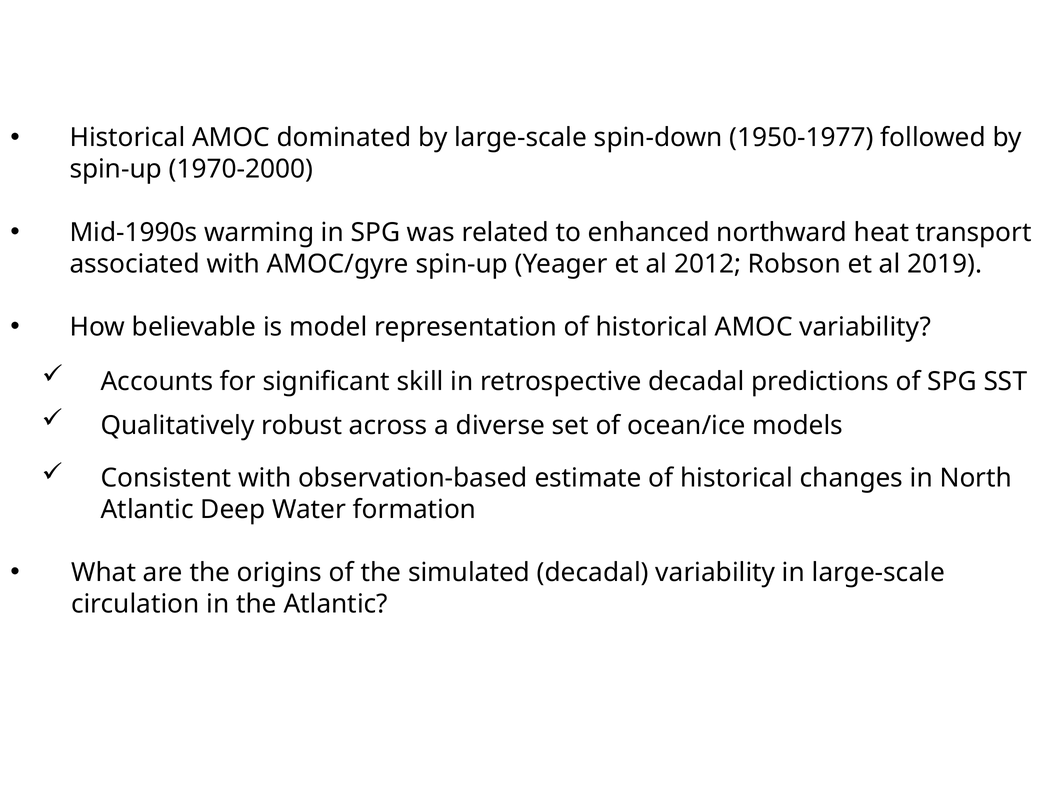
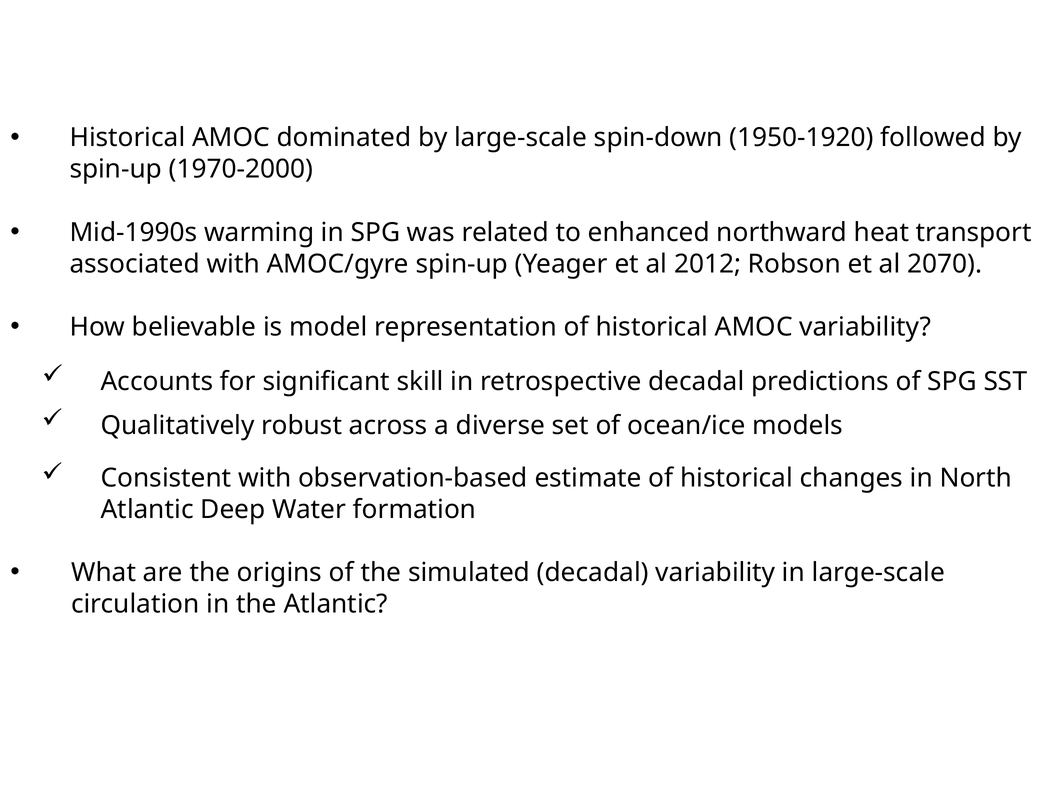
1950-1977: 1950-1977 -> 1950-1920
2019: 2019 -> 2070
